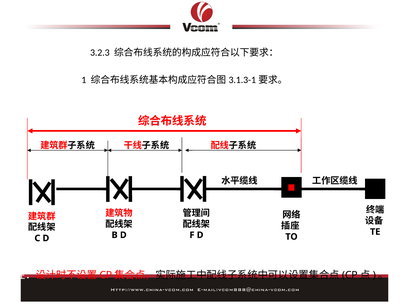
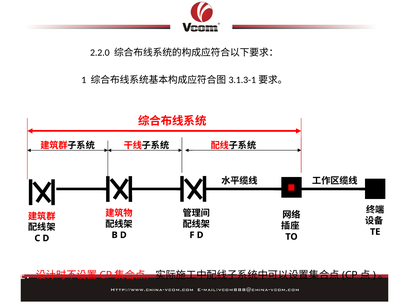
3.2.3: 3.2.3 -> 2.2.0
